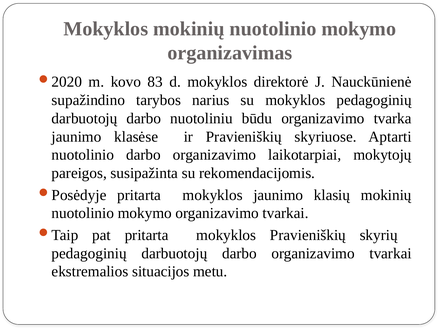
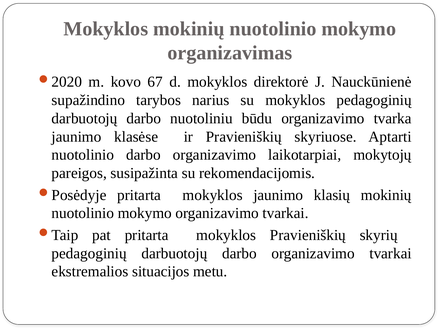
83: 83 -> 67
